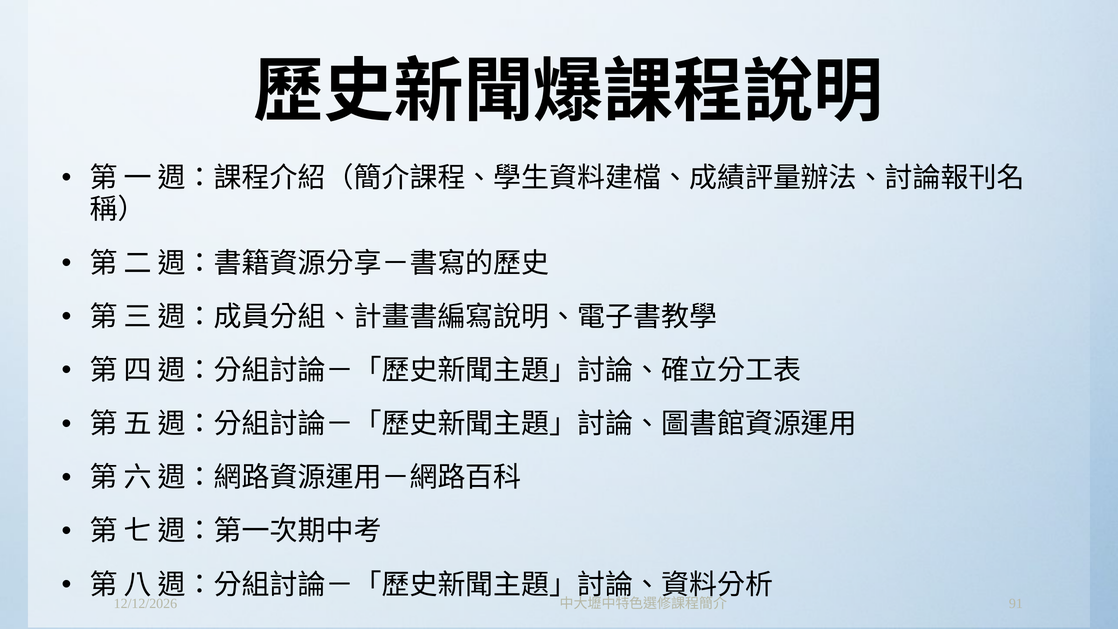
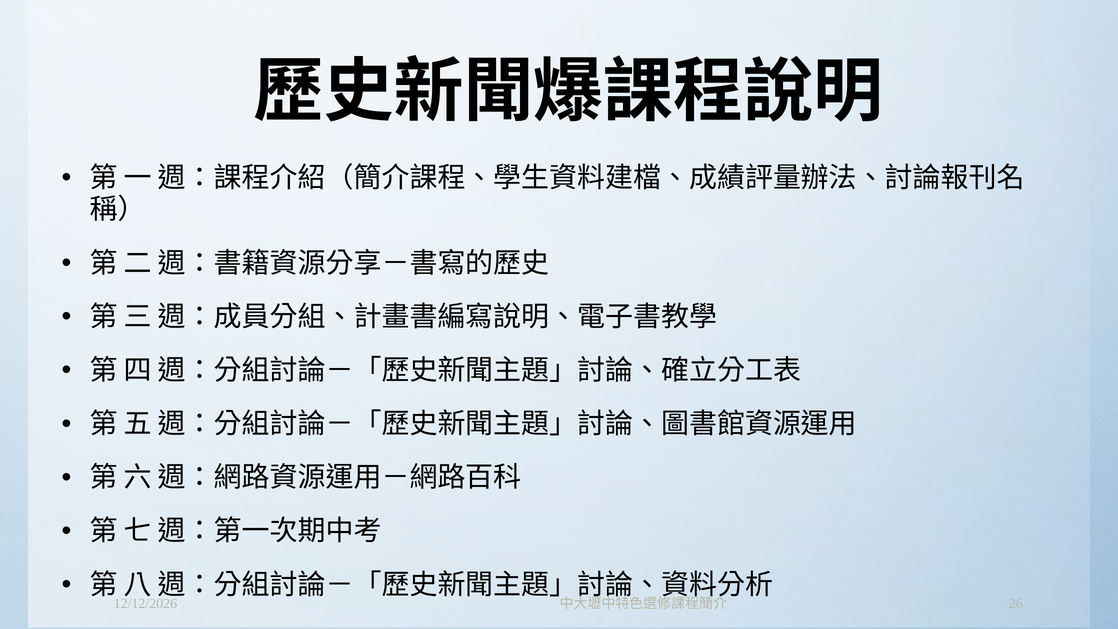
91: 91 -> 26
